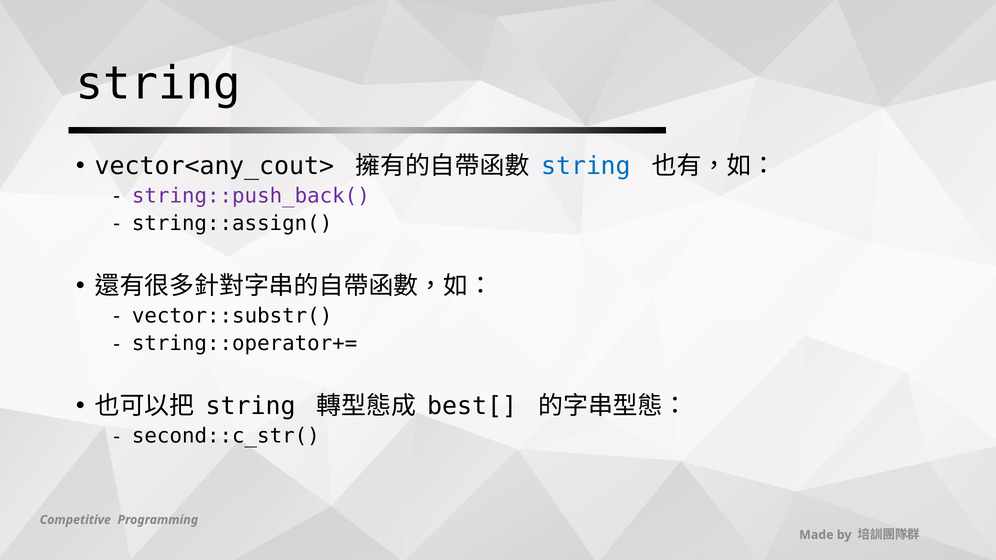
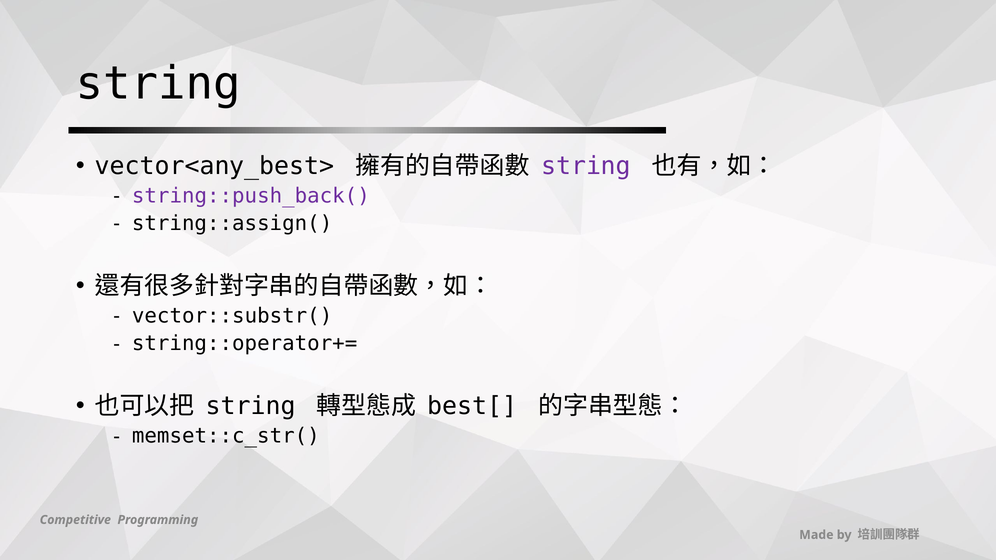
vector<any_cout>: vector<any_cout> -> vector<any_best>
string at (586, 166) colour: blue -> purple
second::c_str(: second::c_str( -> memset::c_str(
